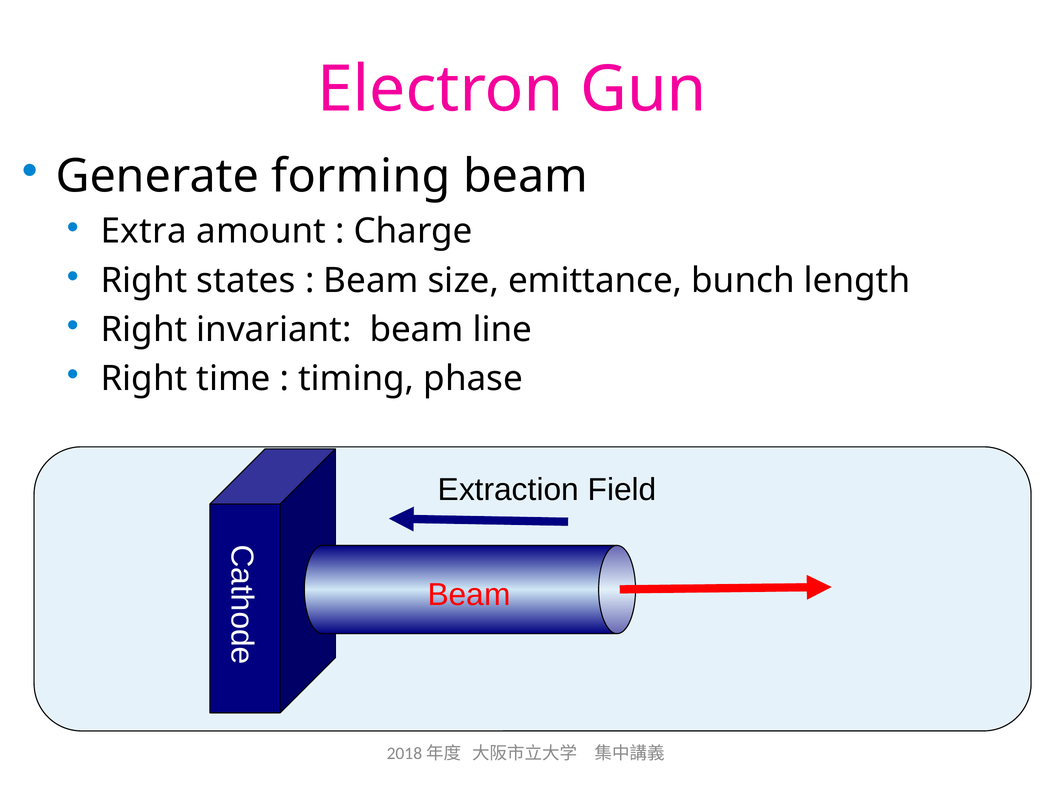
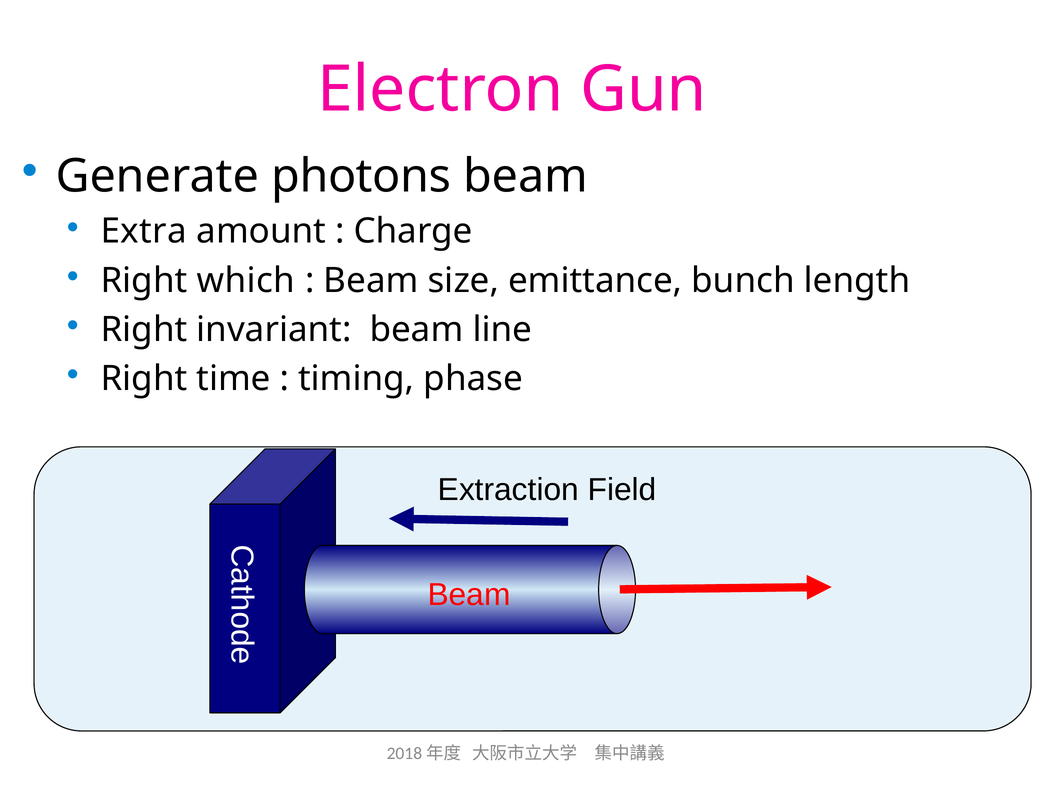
forming: forming -> photons
states: states -> which
